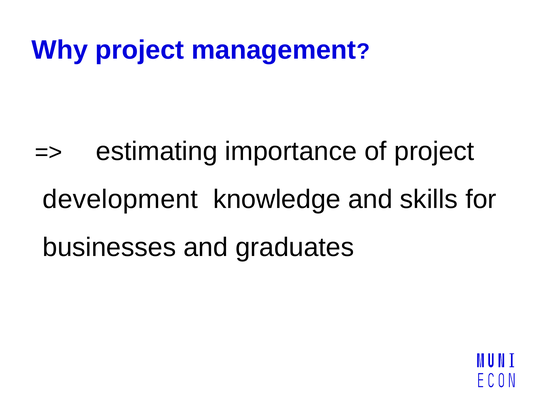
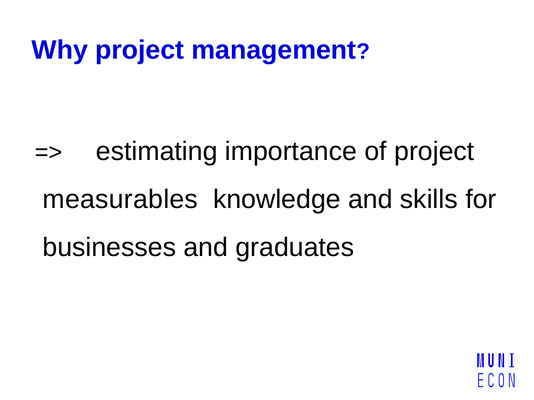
development: development -> measurables
